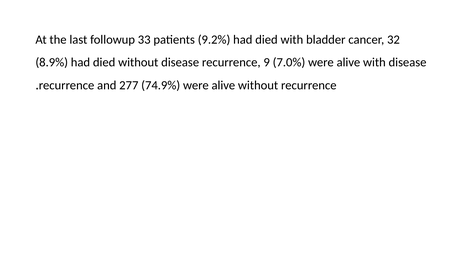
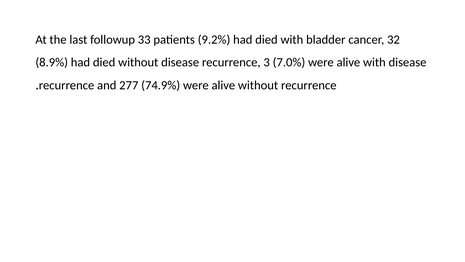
9: 9 -> 3
